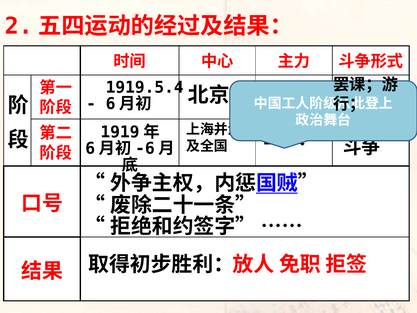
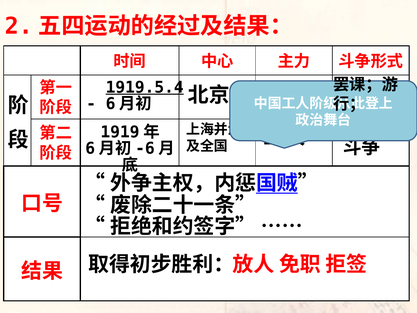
1919.5.4 underline: none -> present
